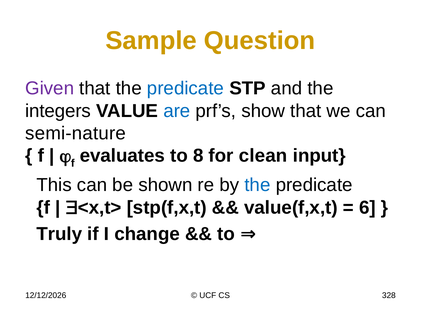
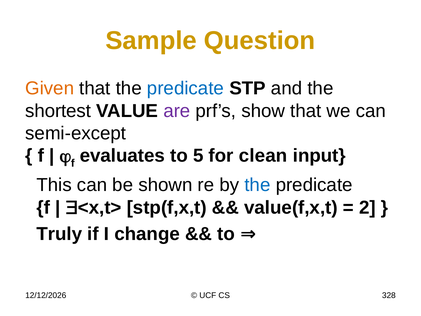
Given colour: purple -> orange
integers: integers -> shortest
are colour: blue -> purple
semi-nature: semi-nature -> semi-except
8: 8 -> 5
6: 6 -> 2
